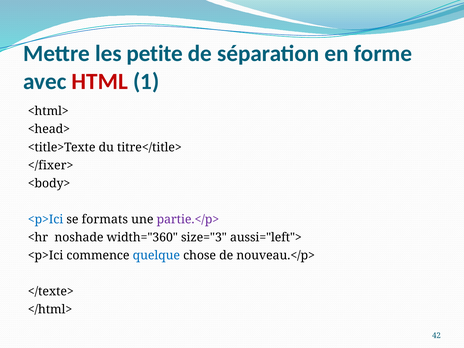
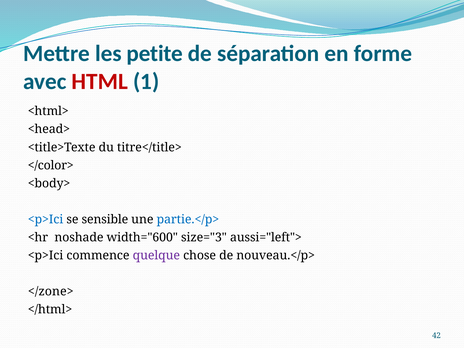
</fixer>: </fixer> -> </color>
formats: formats -> sensible
partie.</p> colour: purple -> blue
width="360: width="360 -> width="600
quelque colour: blue -> purple
</texte>: </texte> -> </zone>
